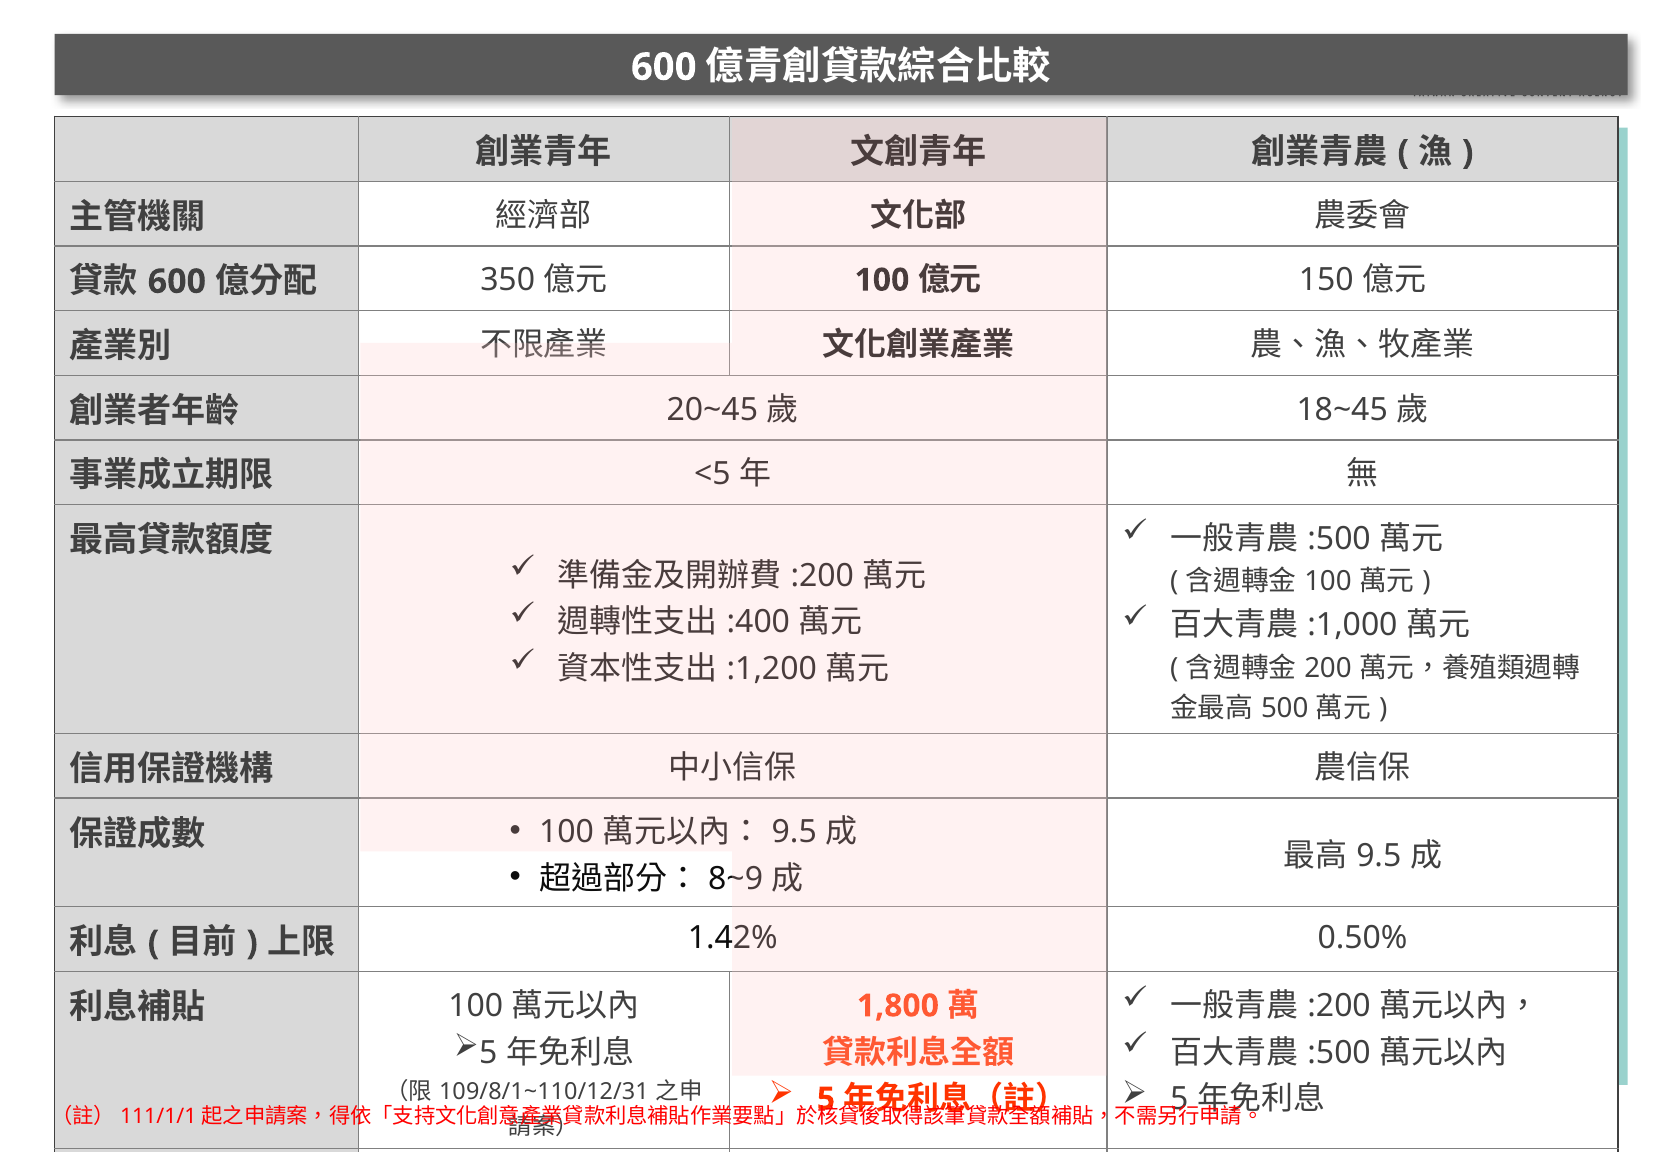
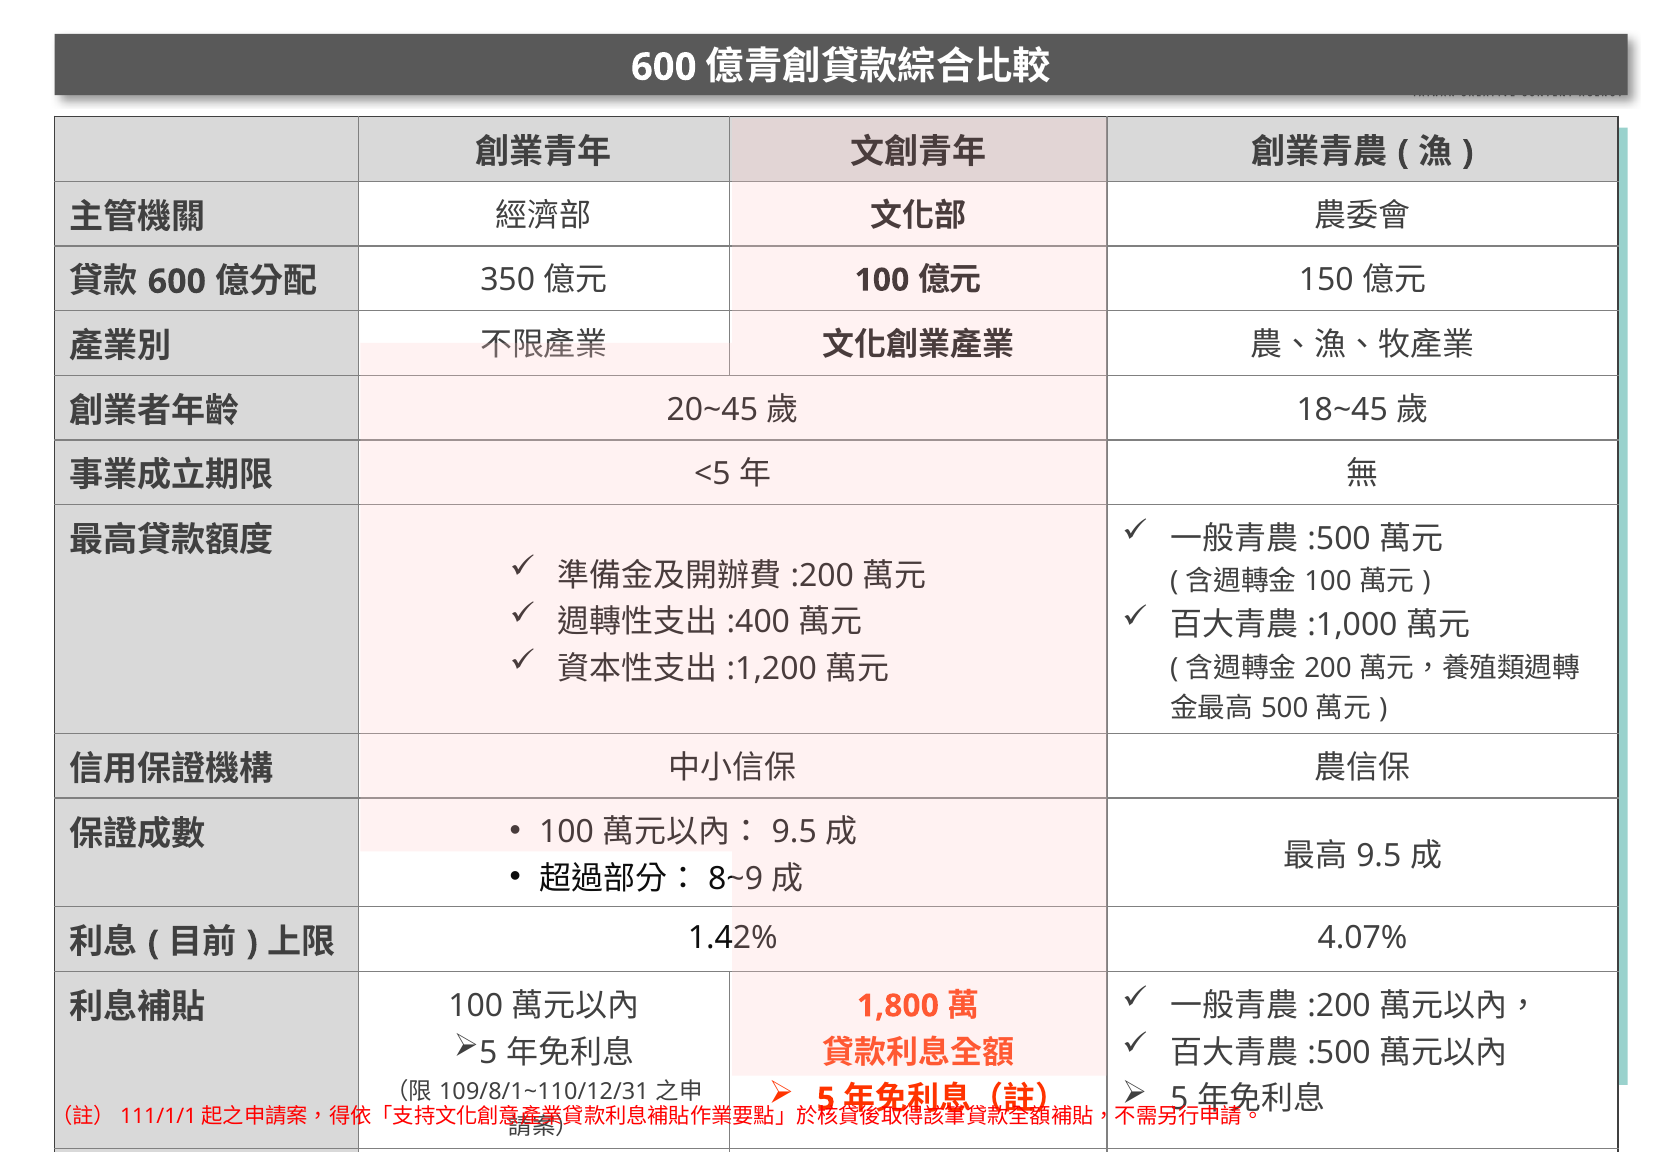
0.50%: 0.50% -> 4.07%
